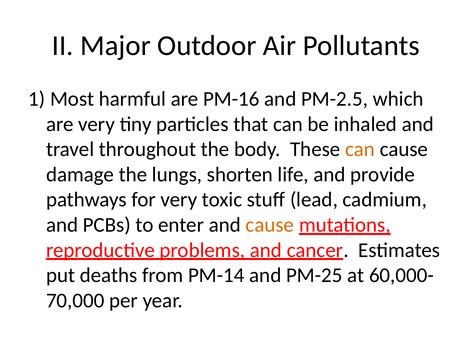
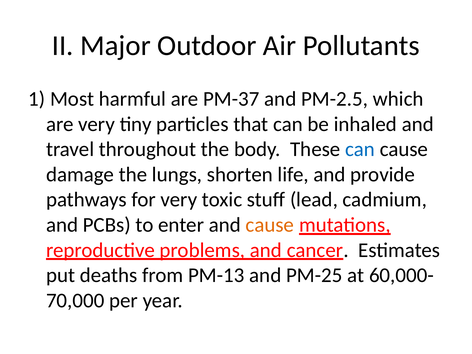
PM-16: PM-16 -> PM-37
can at (360, 149) colour: orange -> blue
PM-14: PM-14 -> PM-13
